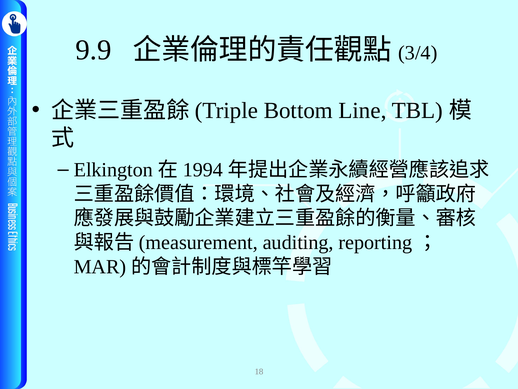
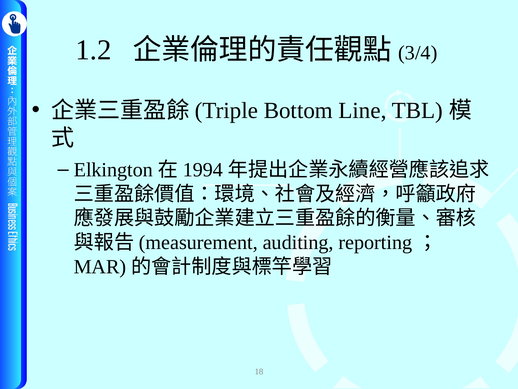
9.9: 9.9 -> 1.2
